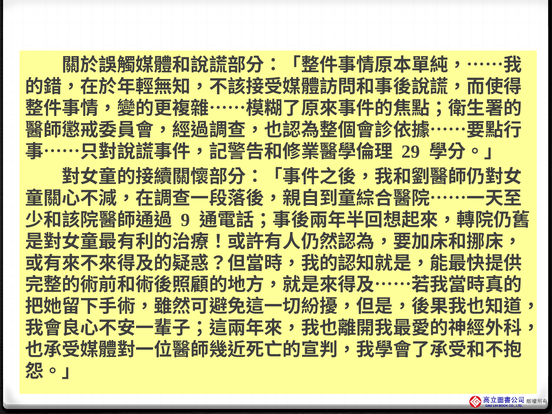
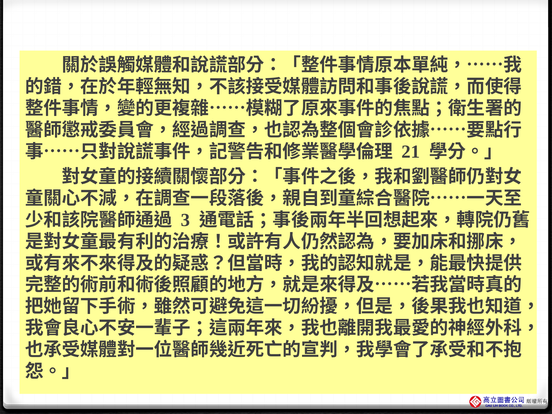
29: 29 -> 21
9: 9 -> 3
